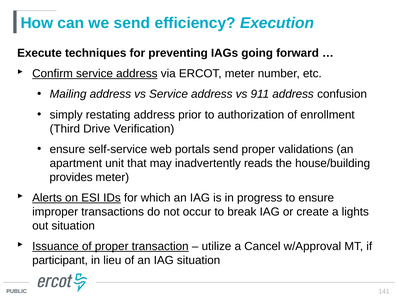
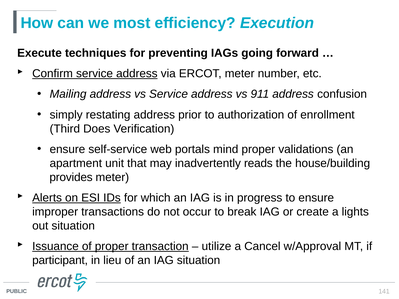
we send: send -> most
Drive: Drive -> Does
portals send: send -> mind
